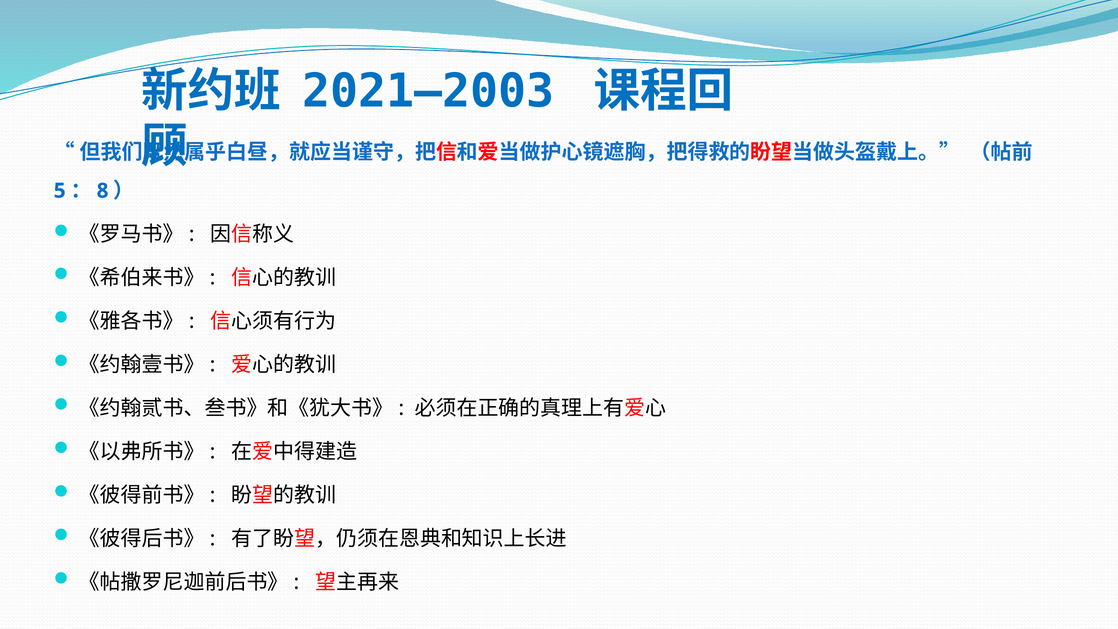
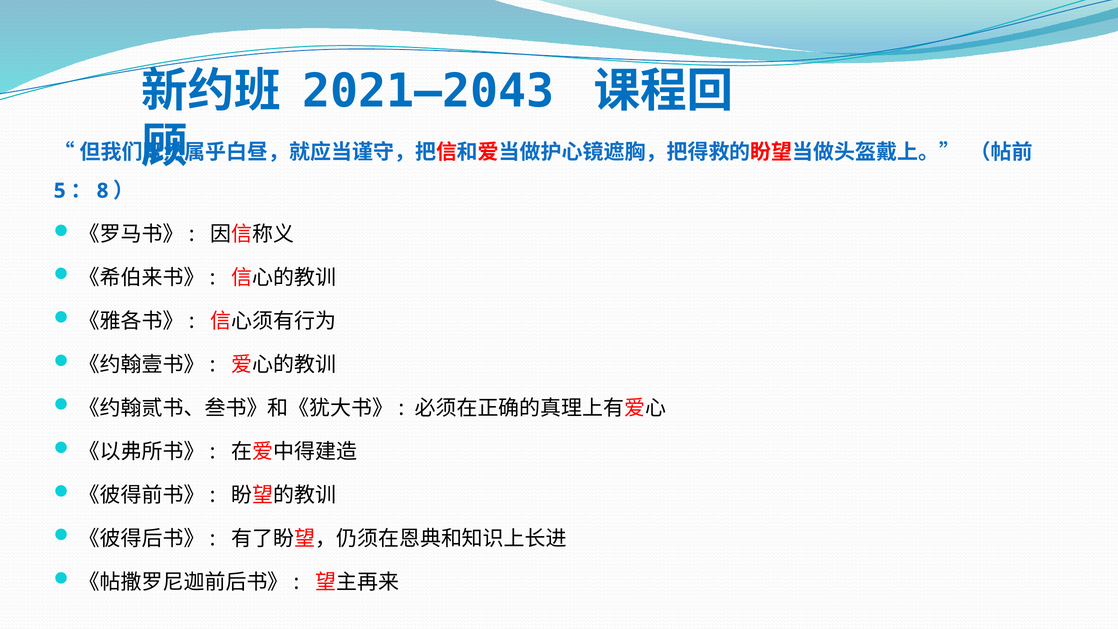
2021–2003: 2021–2003 -> 2021–2043
